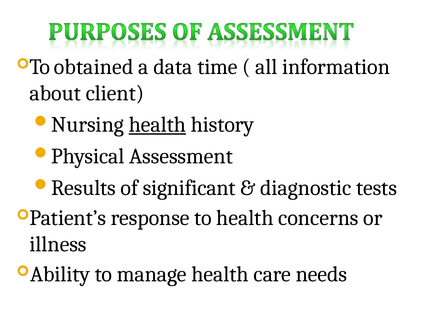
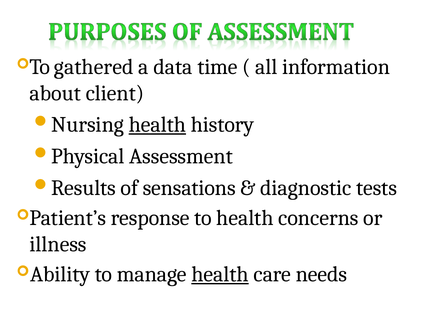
obtained: obtained -> gathered
significant: significant -> sensations
health at (220, 274) underline: none -> present
